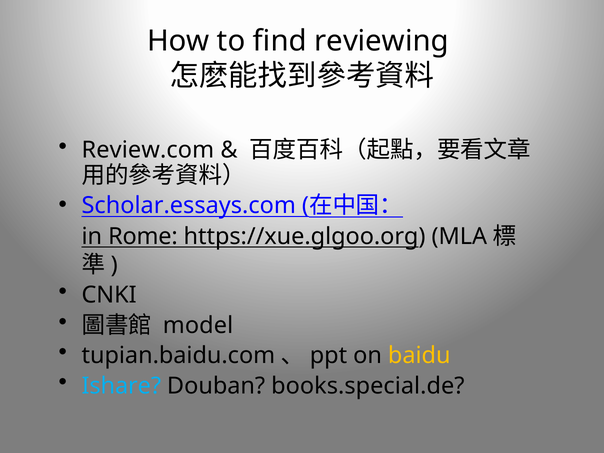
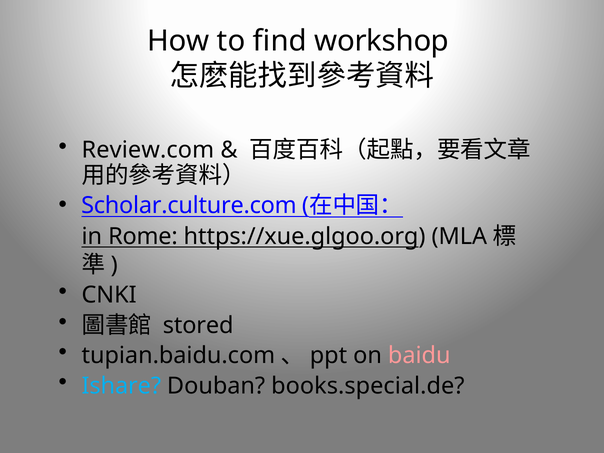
reviewing: reviewing -> workshop
Scholar.essays.com: Scholar.essays.com -> Scholar.culture.com
model: model -> stored
baidu colour: yellow -> pink
